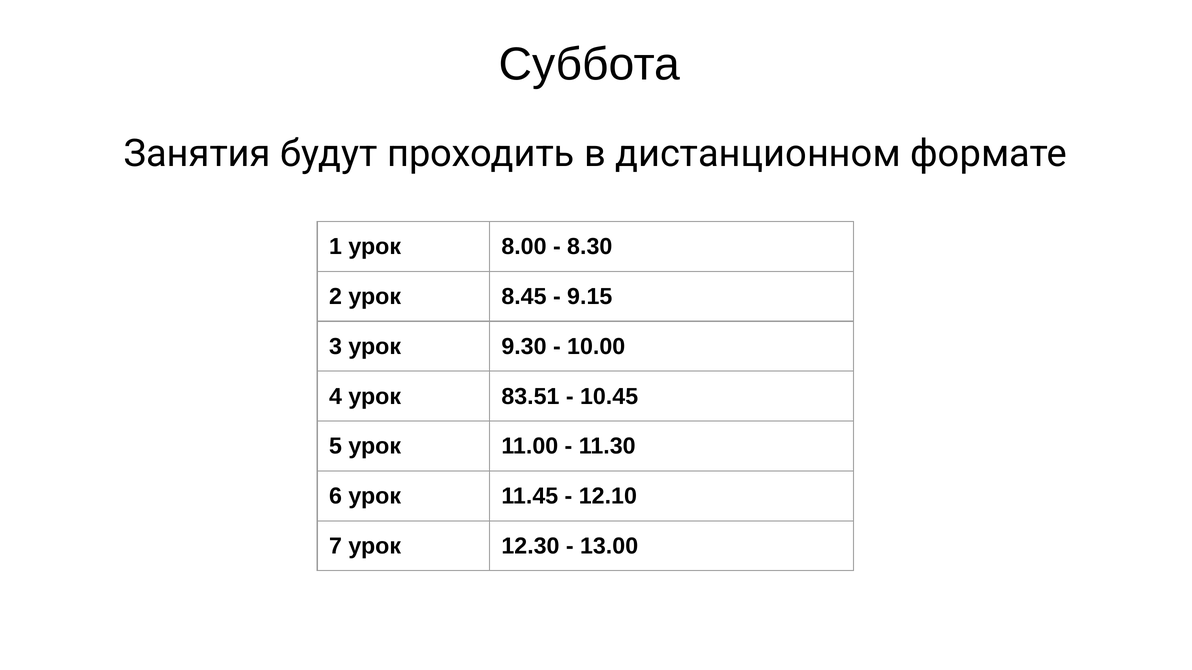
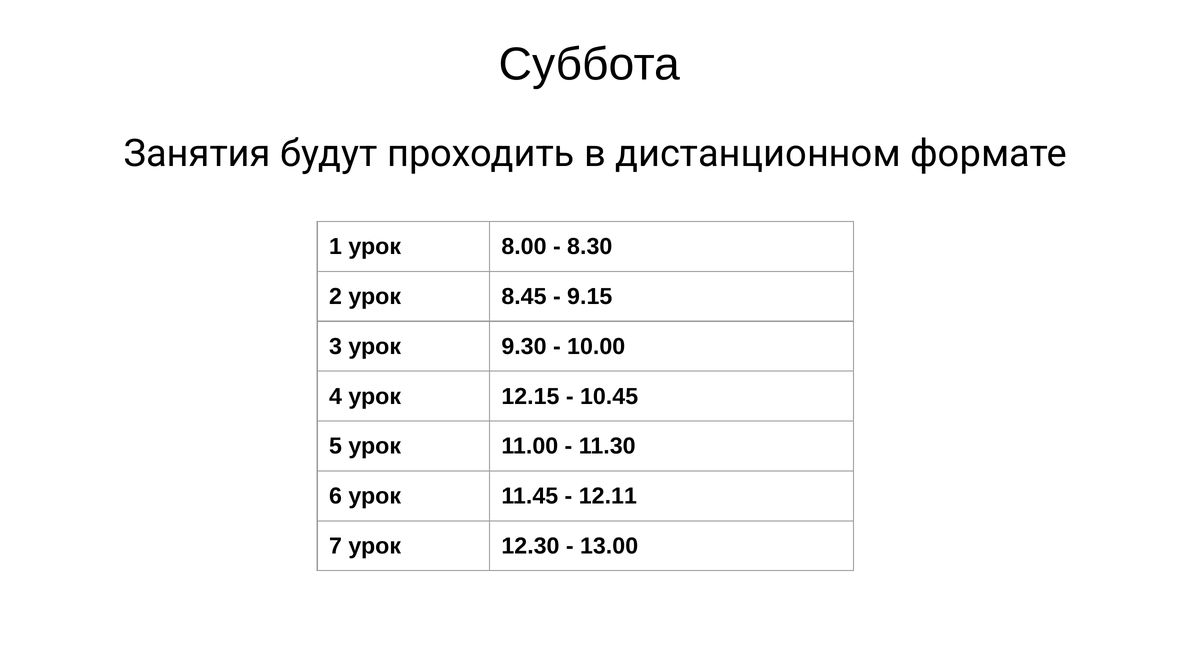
83.51: 83.51 -> 12.15
12.10: 12.10 -> 12.11
